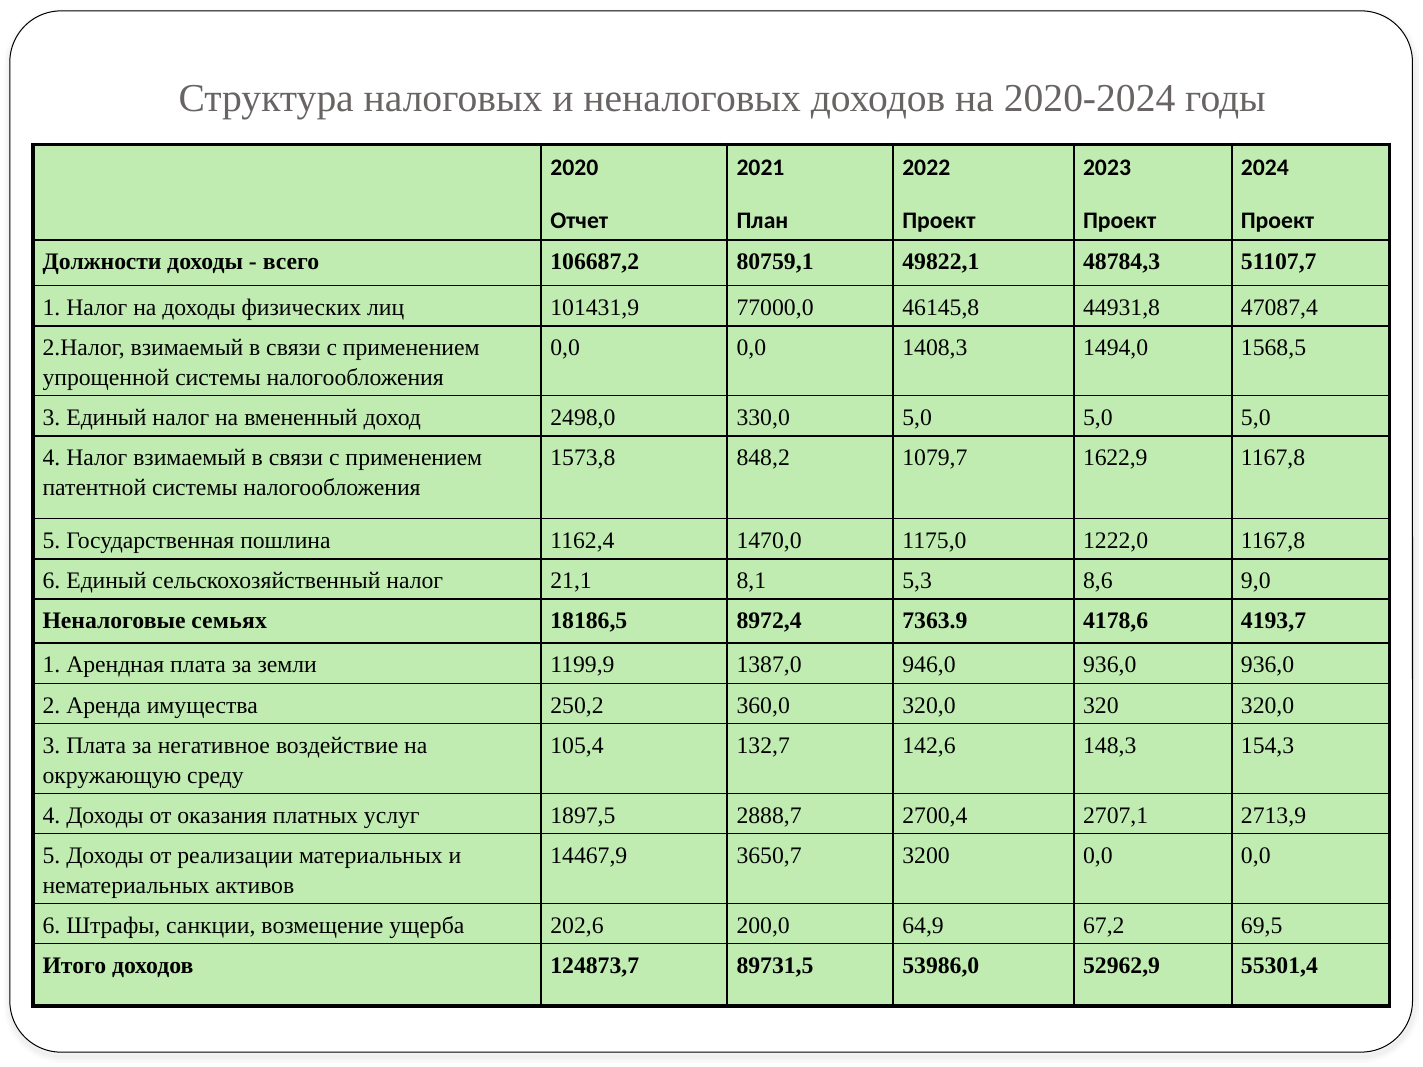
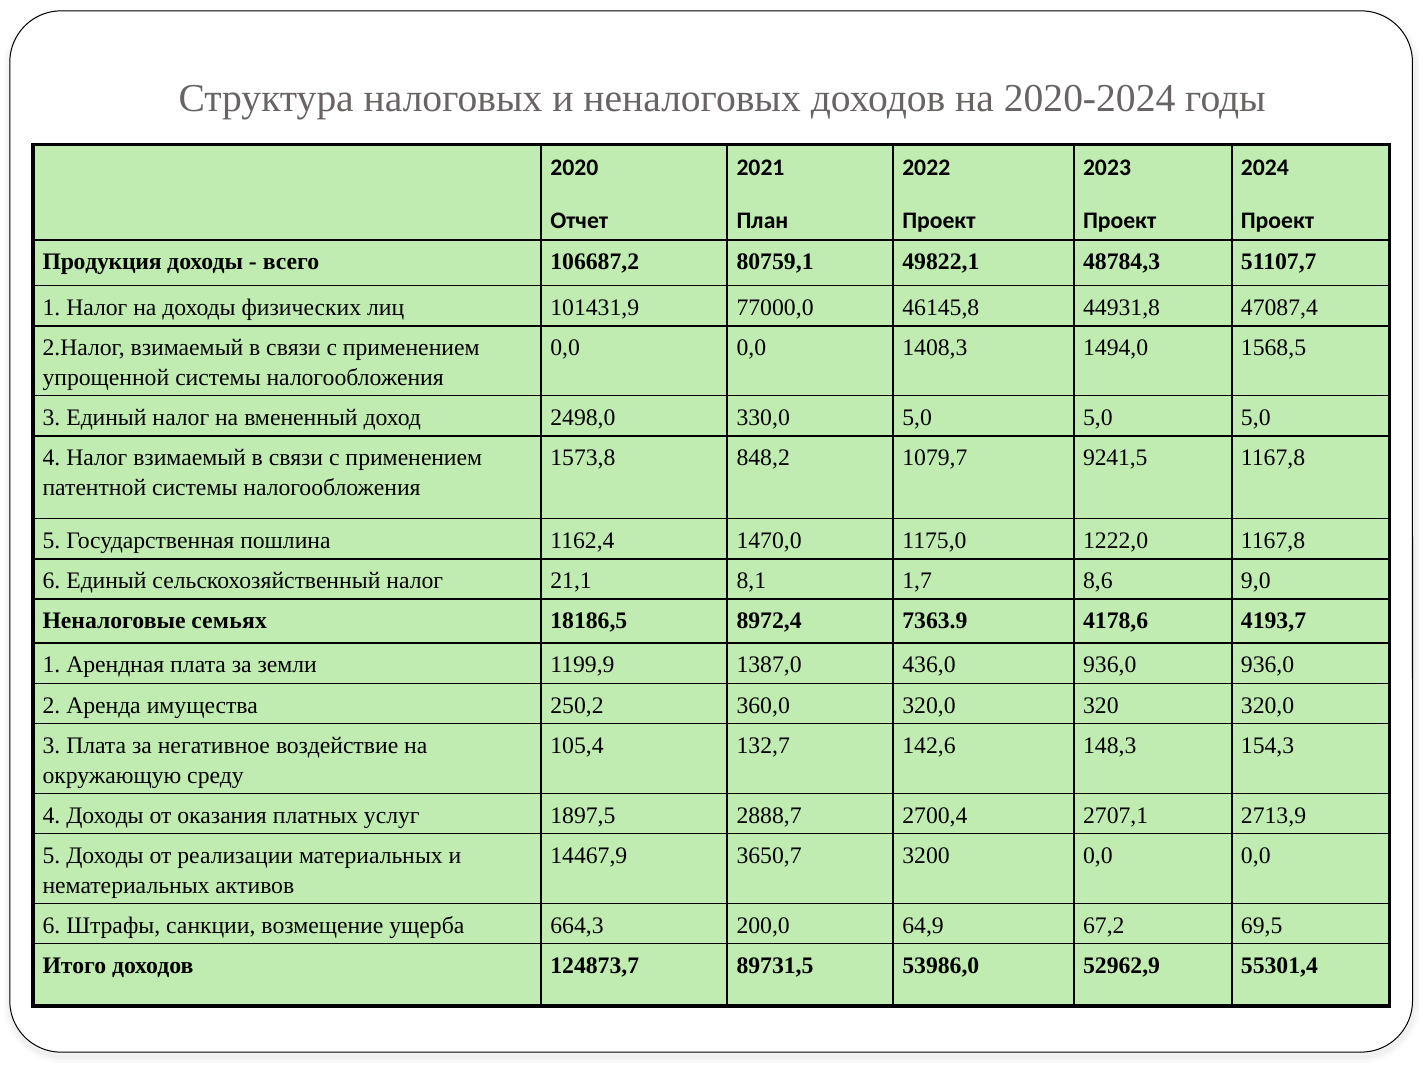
Должности: Должности -> Продукция
1622,9: 1622,9 -> 9241,5
5,3: 5,3 -> 1,7
946,0: 946,0 -> 436,0
202,6: 202,6 -> 664,3
